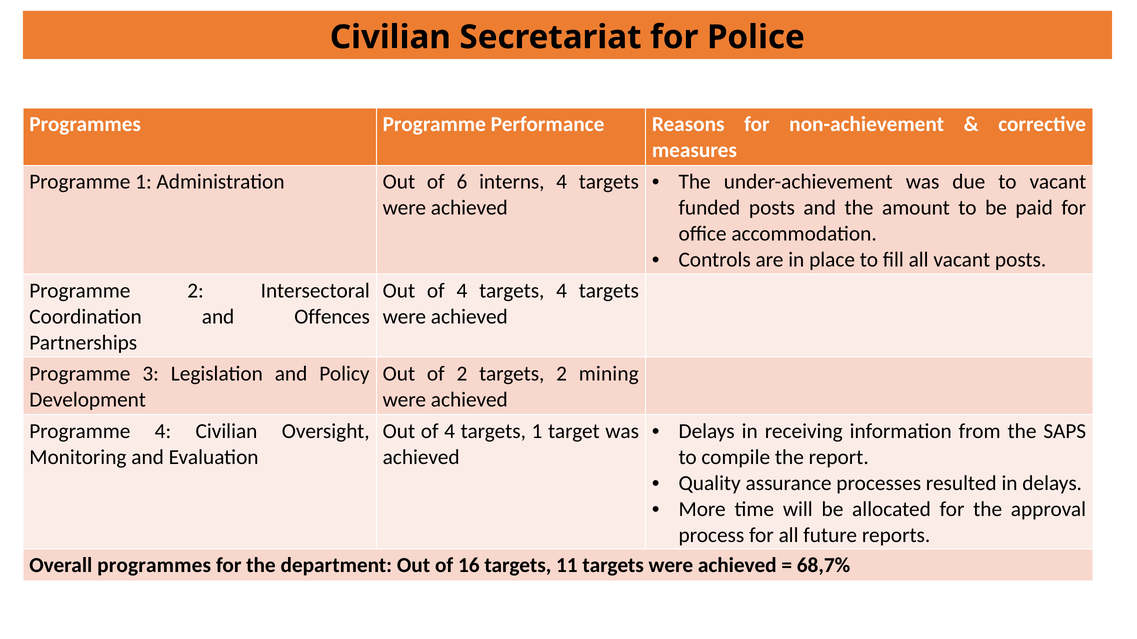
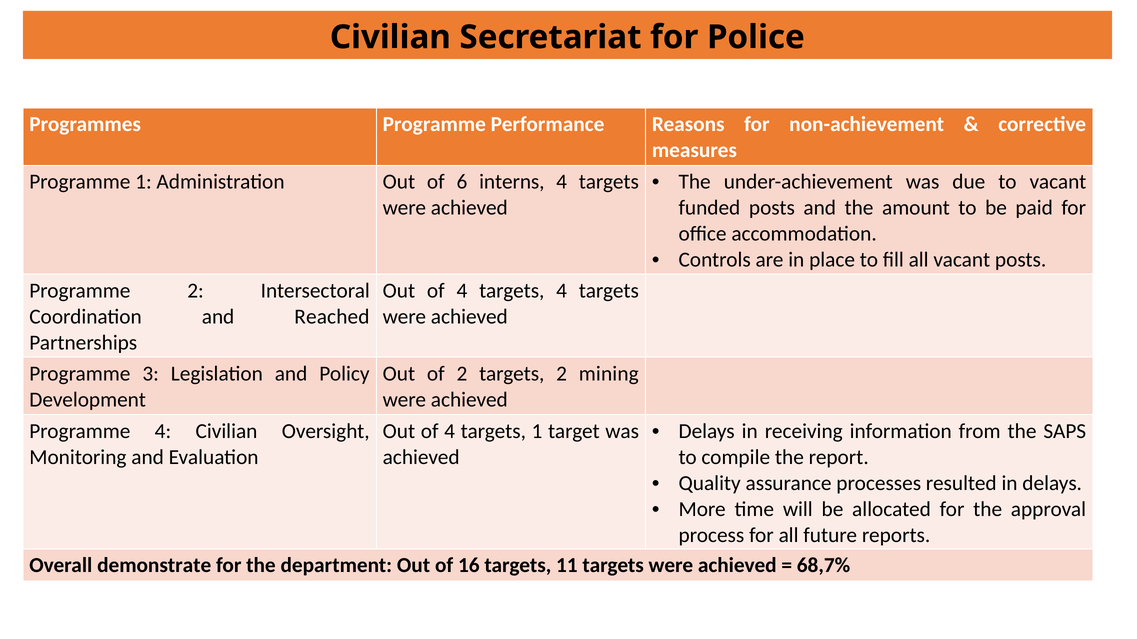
Offences: Offences -> Reached
Overall programmes: programmes -> demonstrate
